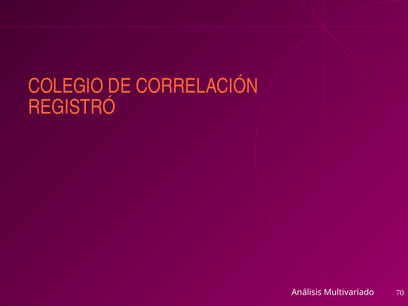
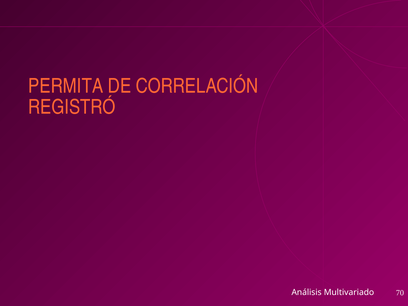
COLEGIO: COLEGIO -> PERMITA
